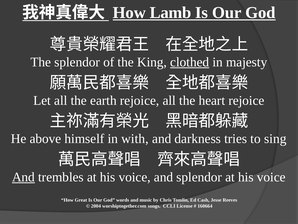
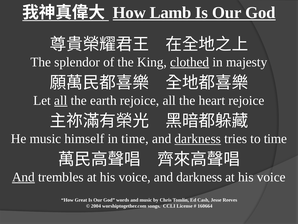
all at (61, 100) underline: none -> present
He above: above -> music
in with: with -> time
darkness at (198, 138) underline: none -> present
to sing: sing -> time
voice and splendor: splendor -> darkness
